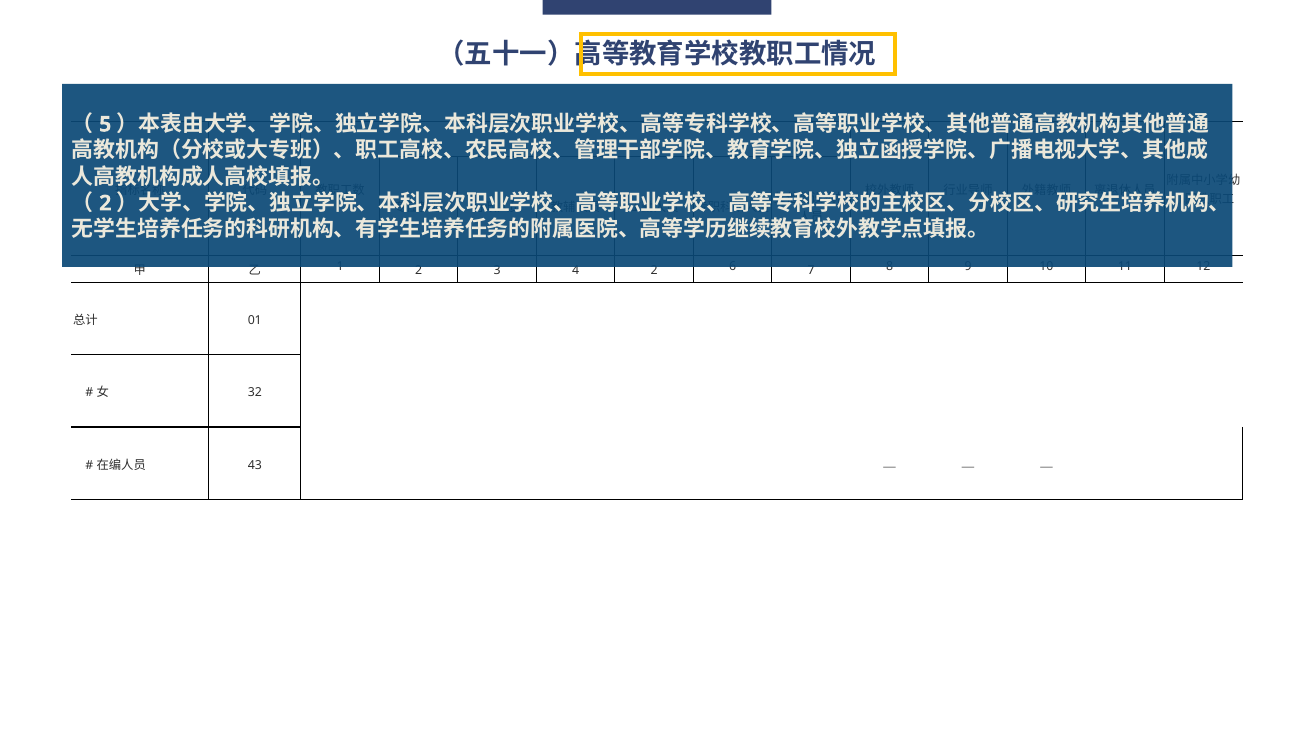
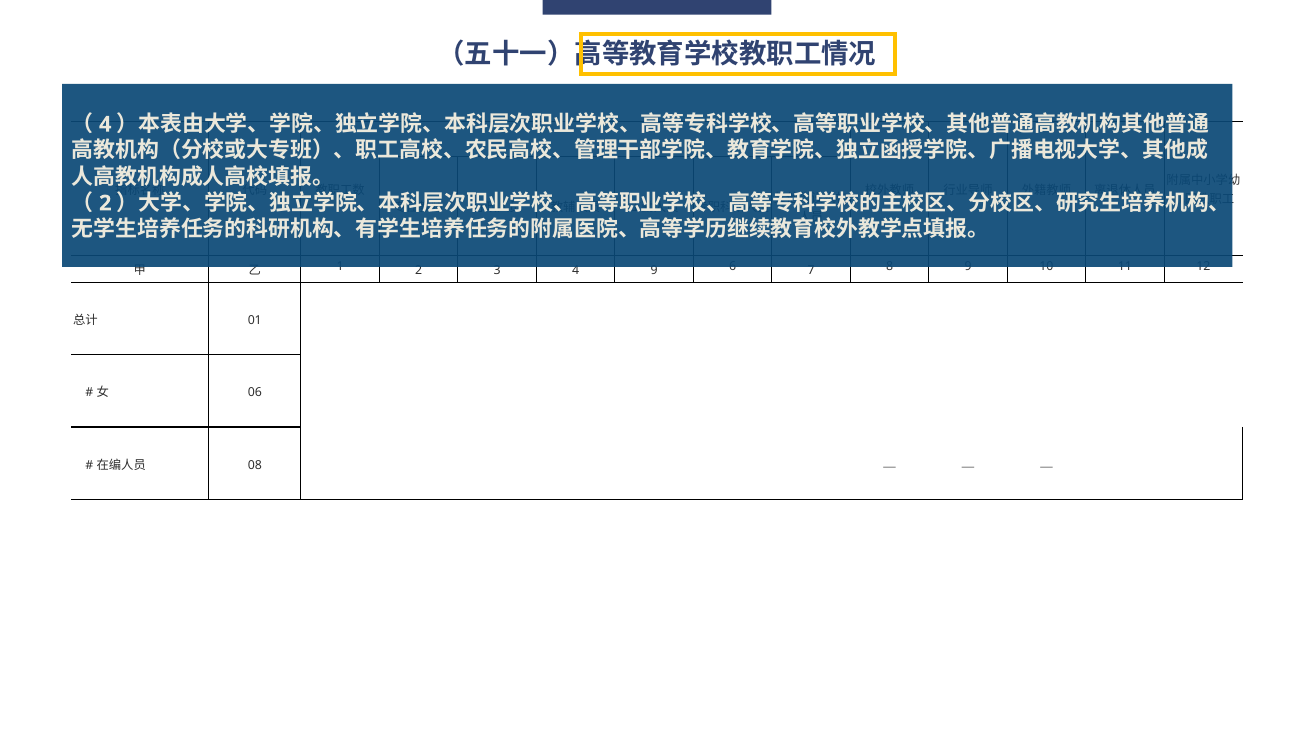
5 at (105, 124): 5 -> 4
4 2: 2 -> 9
32: 32 -> 06
43: 43 -> 08
